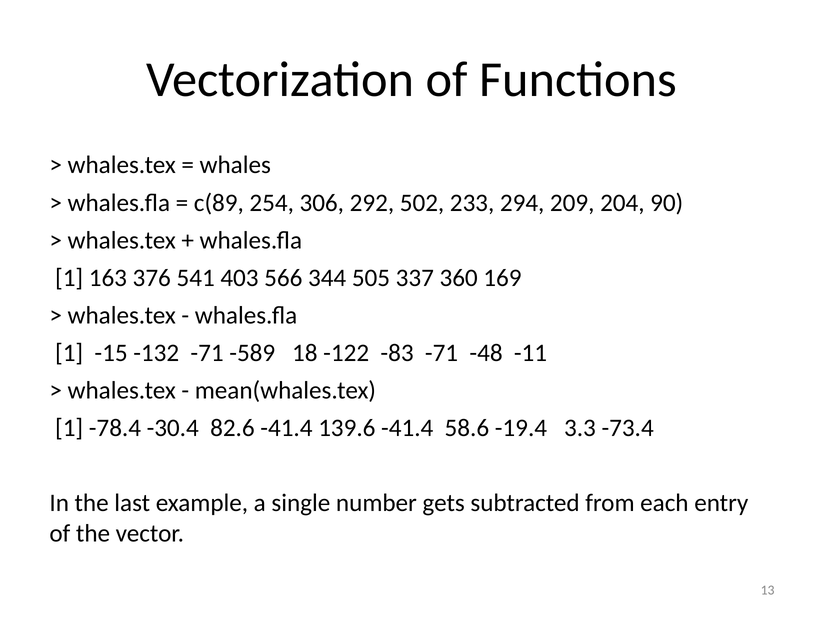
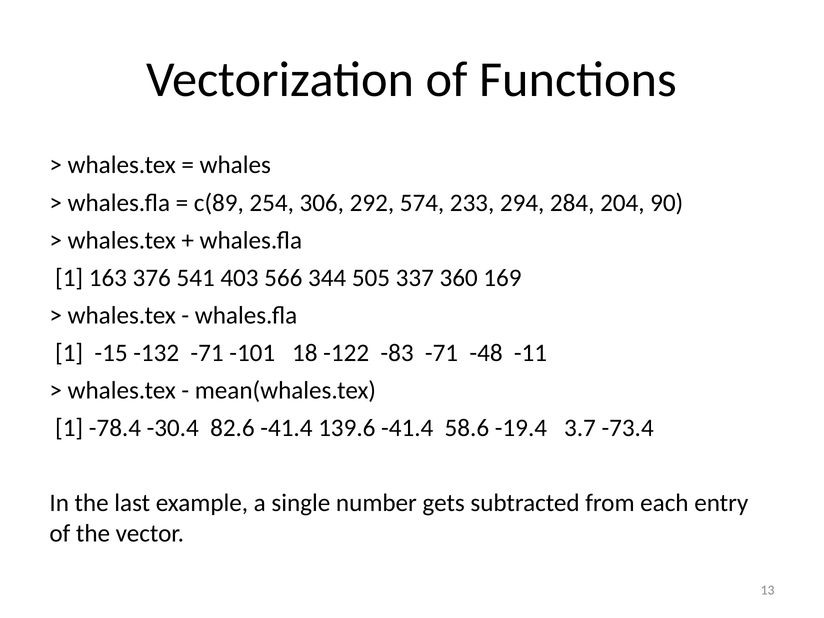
502: 502 -> 574
209: 209 -> 284
-589: -589 -> -101
3.3: 3.3 -> 3.7
